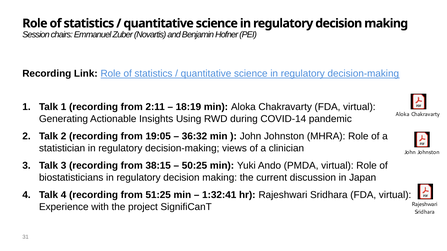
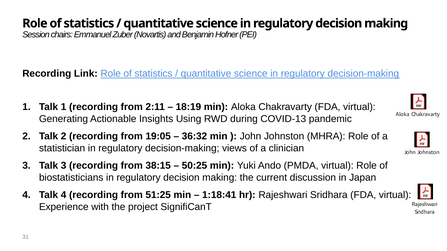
COVID-14: COVID-14 -> COVID-13
1:32:41: 1:32:41 -> 1:18:41
